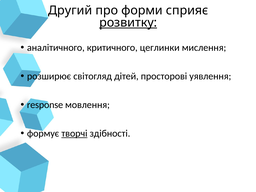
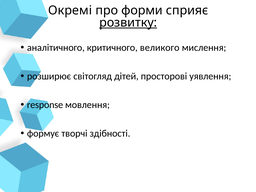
Другий: Другий -> Окремі
цеглинки: цеглинки -> великого
творчі underline: present -> none
